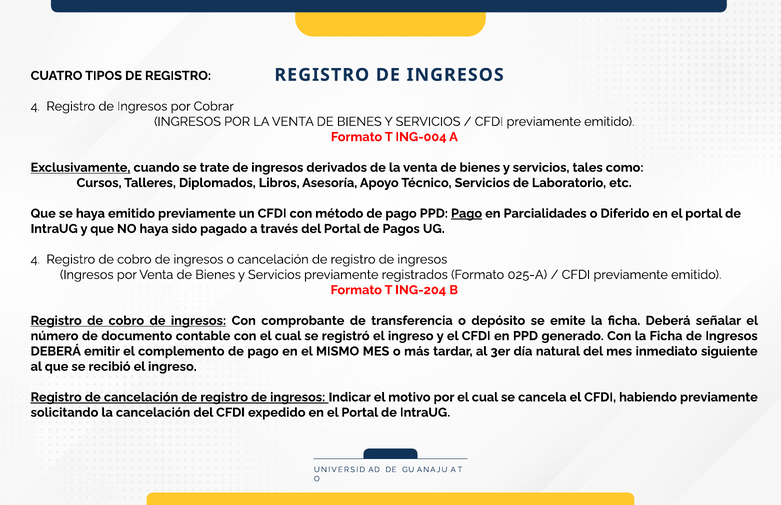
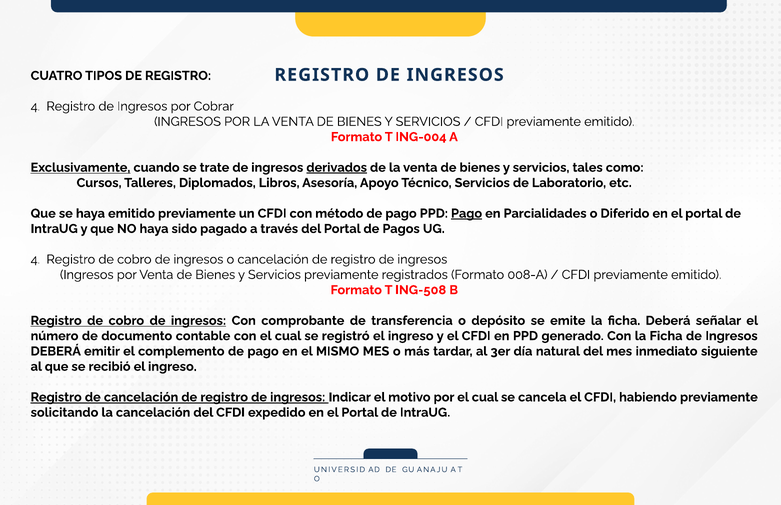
derivados underline: none -> present
025-A: 025-A -> 008-A
ING-204: ING-204 -> ING-508
